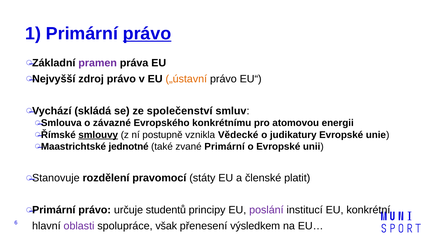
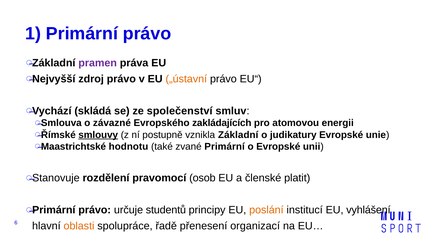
právo at (147, 34) underline: present -> none
konkrétnímu: konkrétnímu -> zakládajících
vznikla Vědecké: Vědecké -> Základní
jednotné: jednotné -> hodnotu
státy: státy -> osob
poslání colour: purple -> orange
konkrétní: konkrétní -> vyhlášení
oblasti colour: purple -> orange
však: však -> řadě
výsledkem: výsledkem -> organizací
